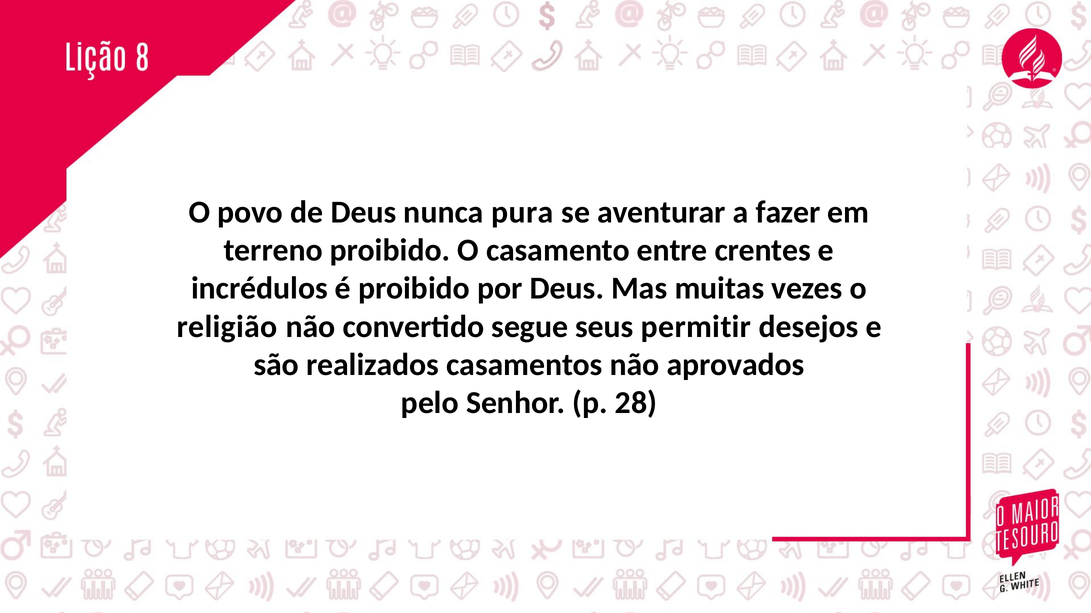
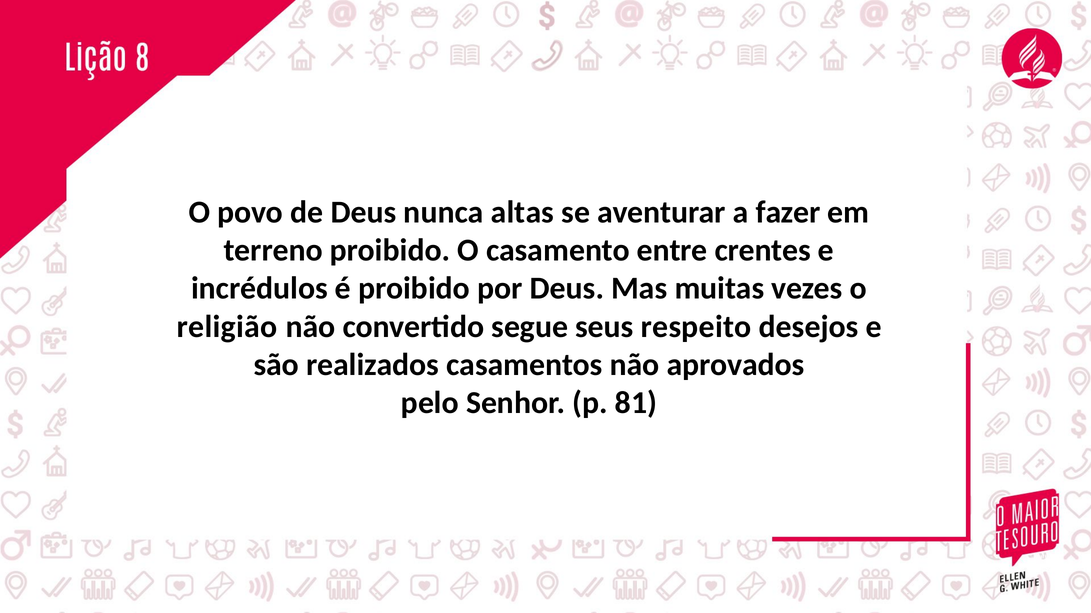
pura: pura -> altas
permitir: permitir -> respeito
28: 28 -> 81
